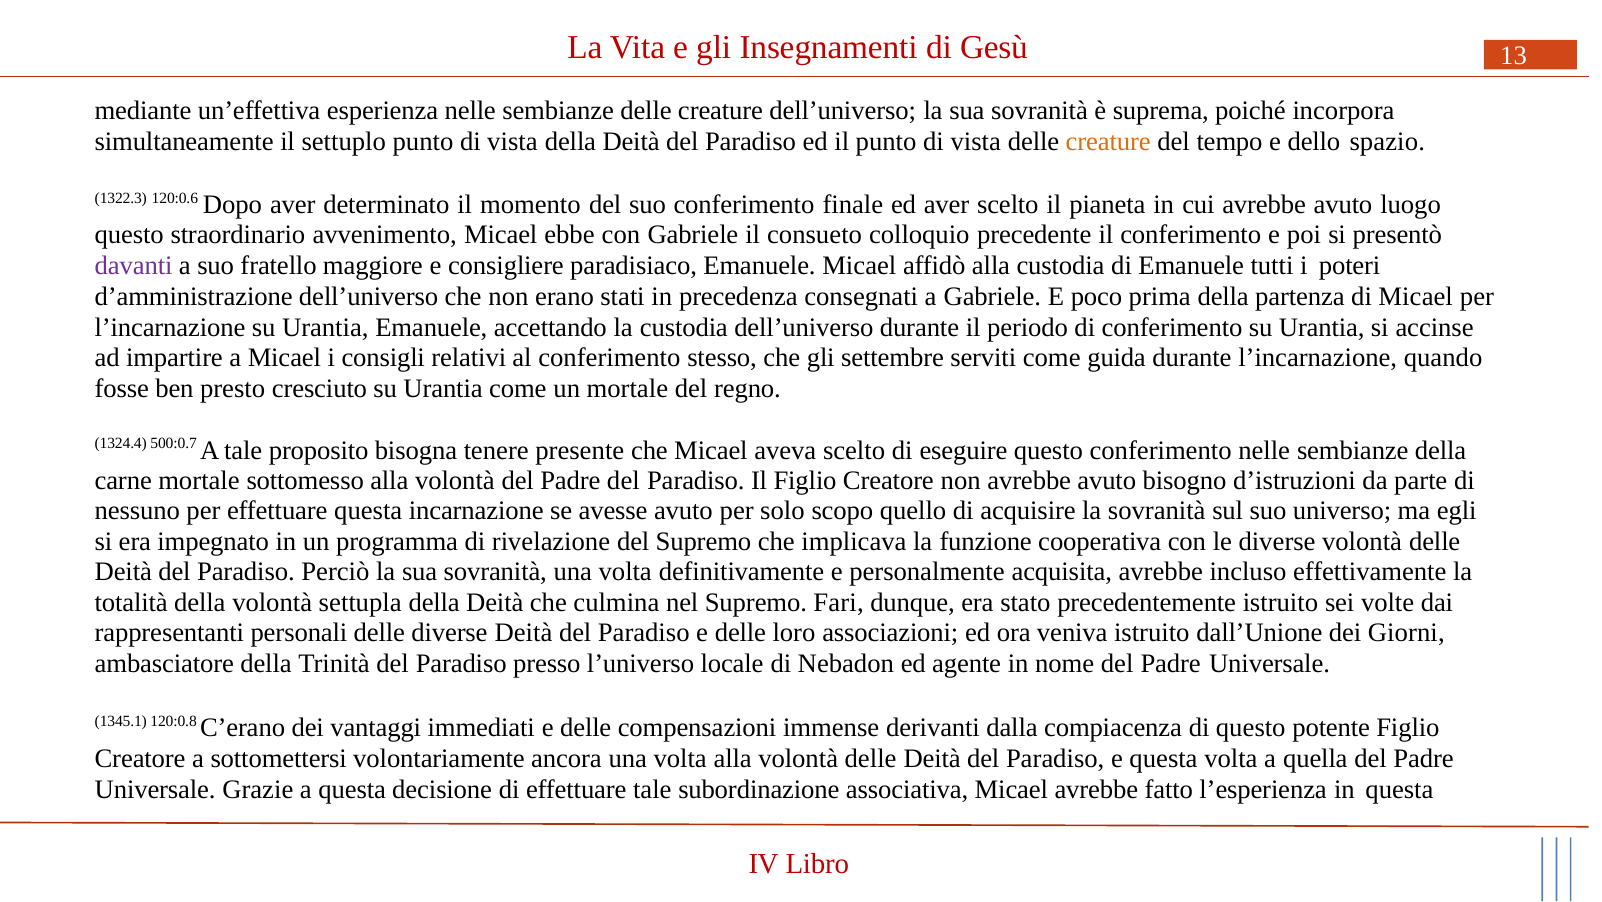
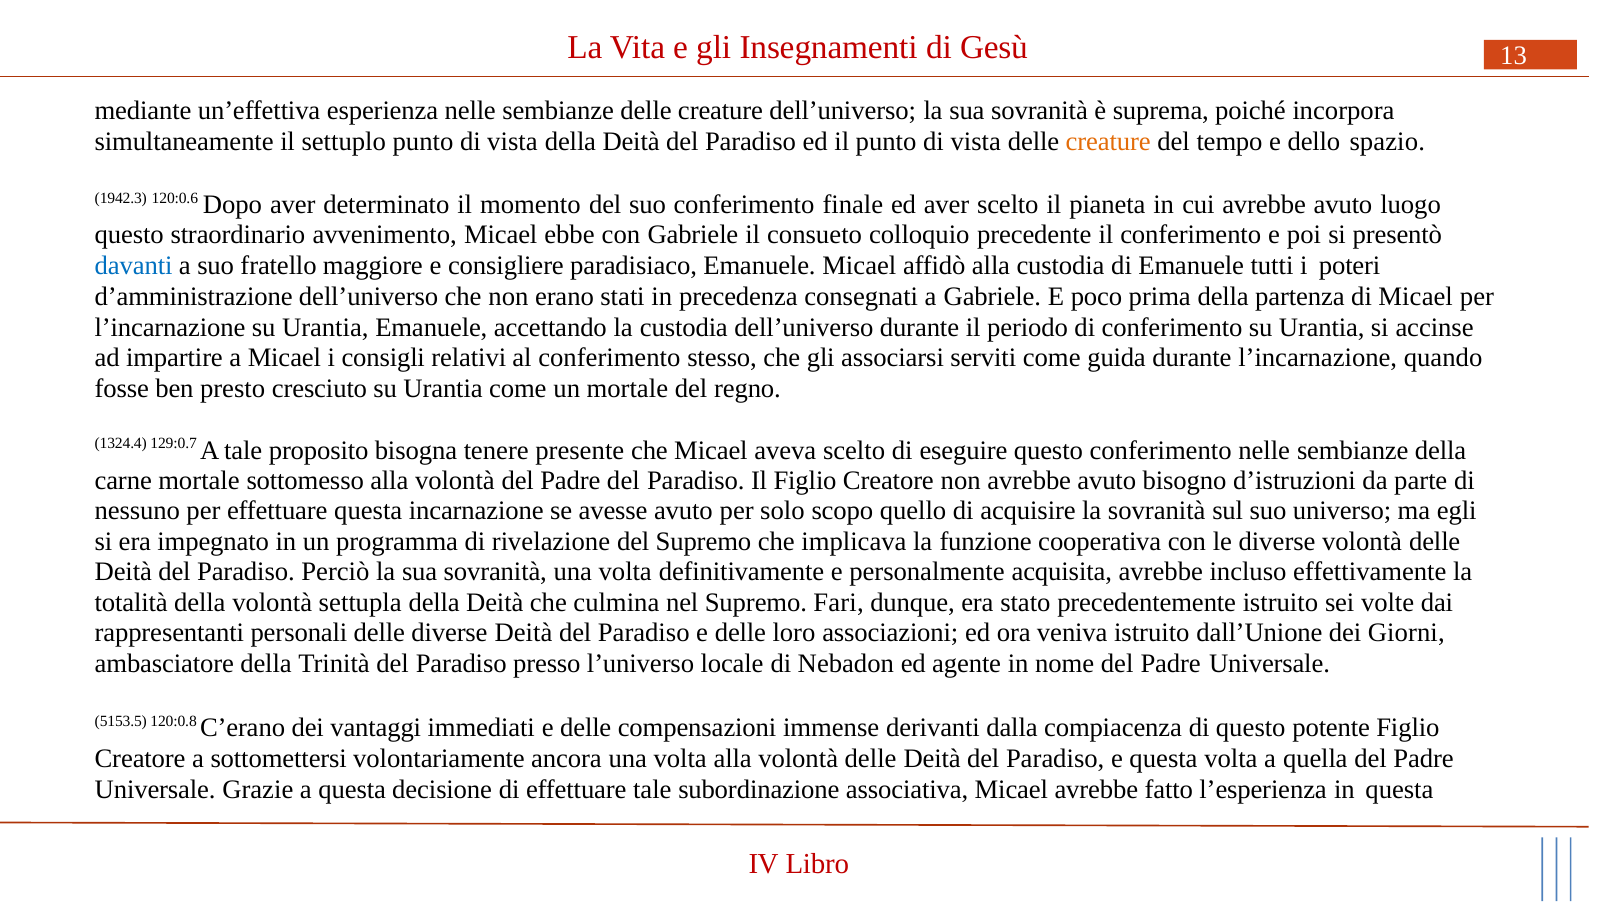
1322.3: 1322.3 -> 1942.3
davanti colour: purple -> blue
settembre: settembre -> associarsi
500:0.7: 500:0.7 -> 129:0.7
1345.1: 1345.1 -> 5153.5
